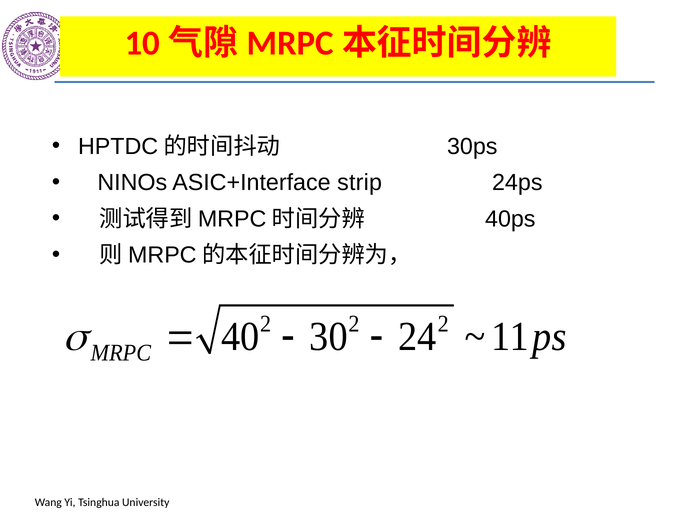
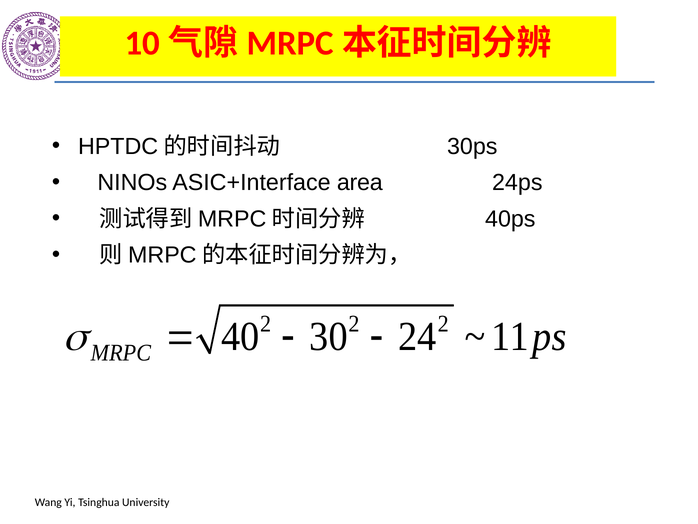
strip: strip -> area
